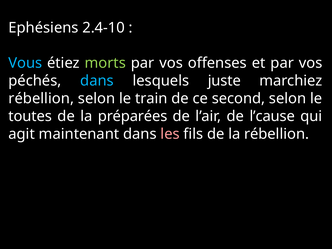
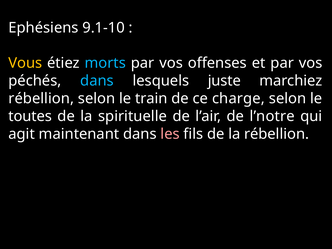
2.4-10: 2.4-10 -> 9.1-10
Vous colour: light blue -> yellow
morts colour: light green -> light blue
second: second -> charge
préparées: préparées -> spirituelle
l’cause: l’cause -> l’notre
